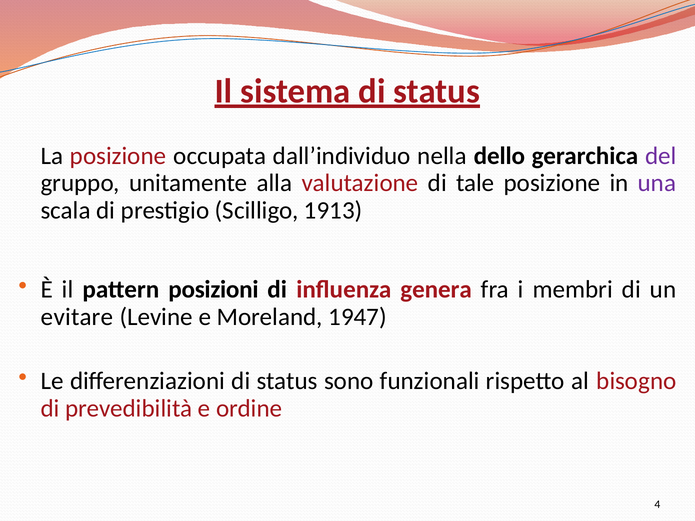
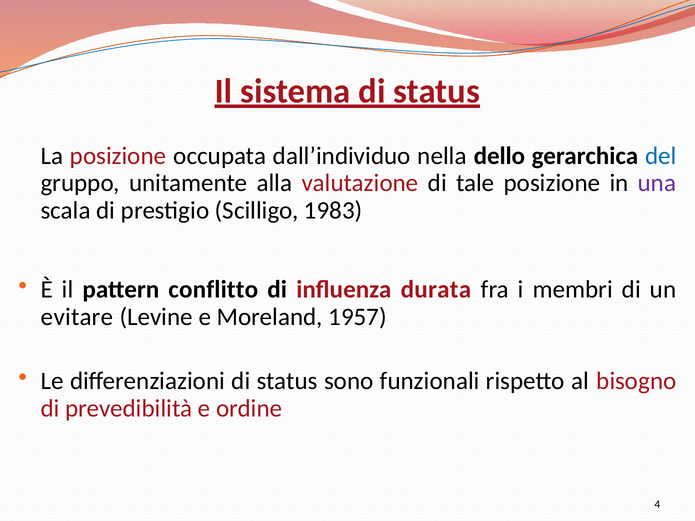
del colour: purple -> blue
1913: 1913 -> 1983
posizioni: posizioni -> conflitto
genera: genera -> durata
1947: 1947 -> 1957
